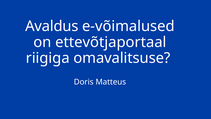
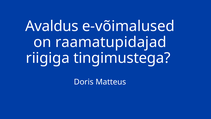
ettevõtjaportaal: ettevõtjaportaal -> raamatupidajad
omavalitsuse: omavalitsuse -> tingimustega
